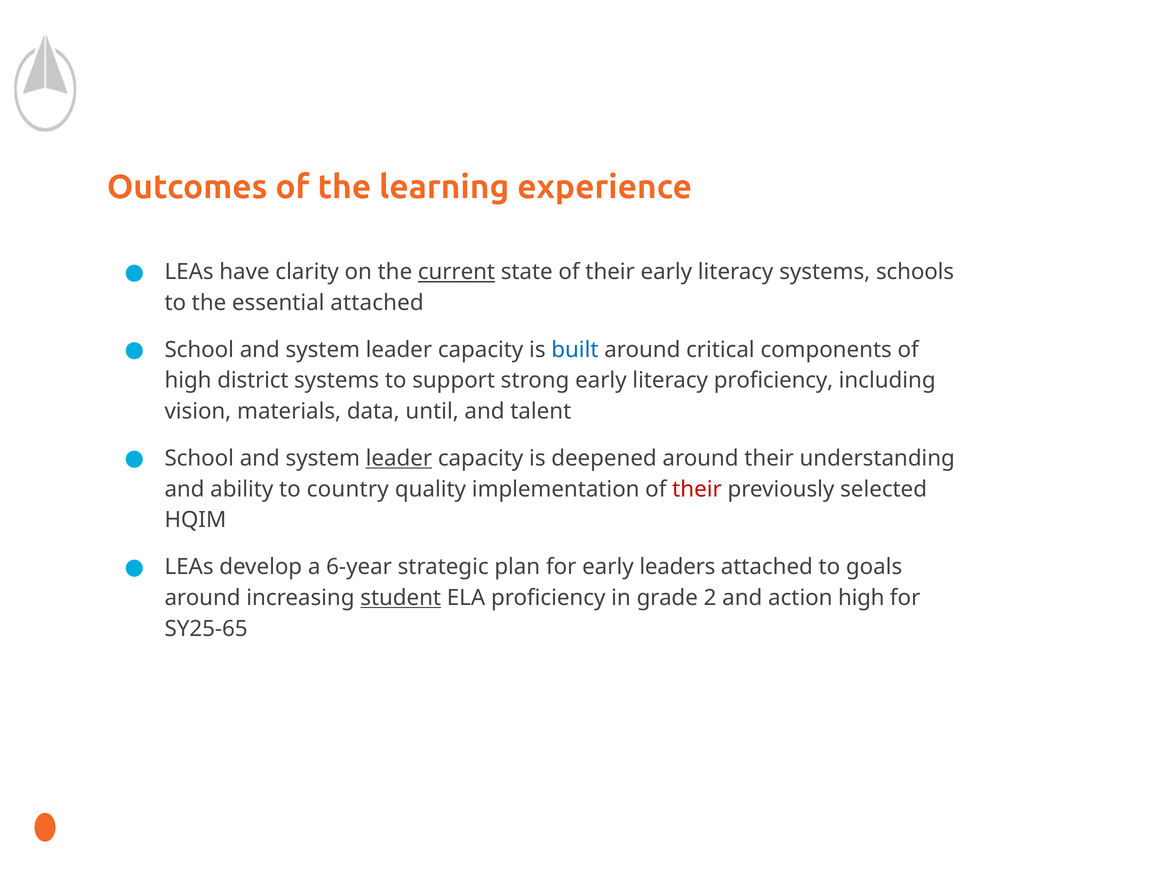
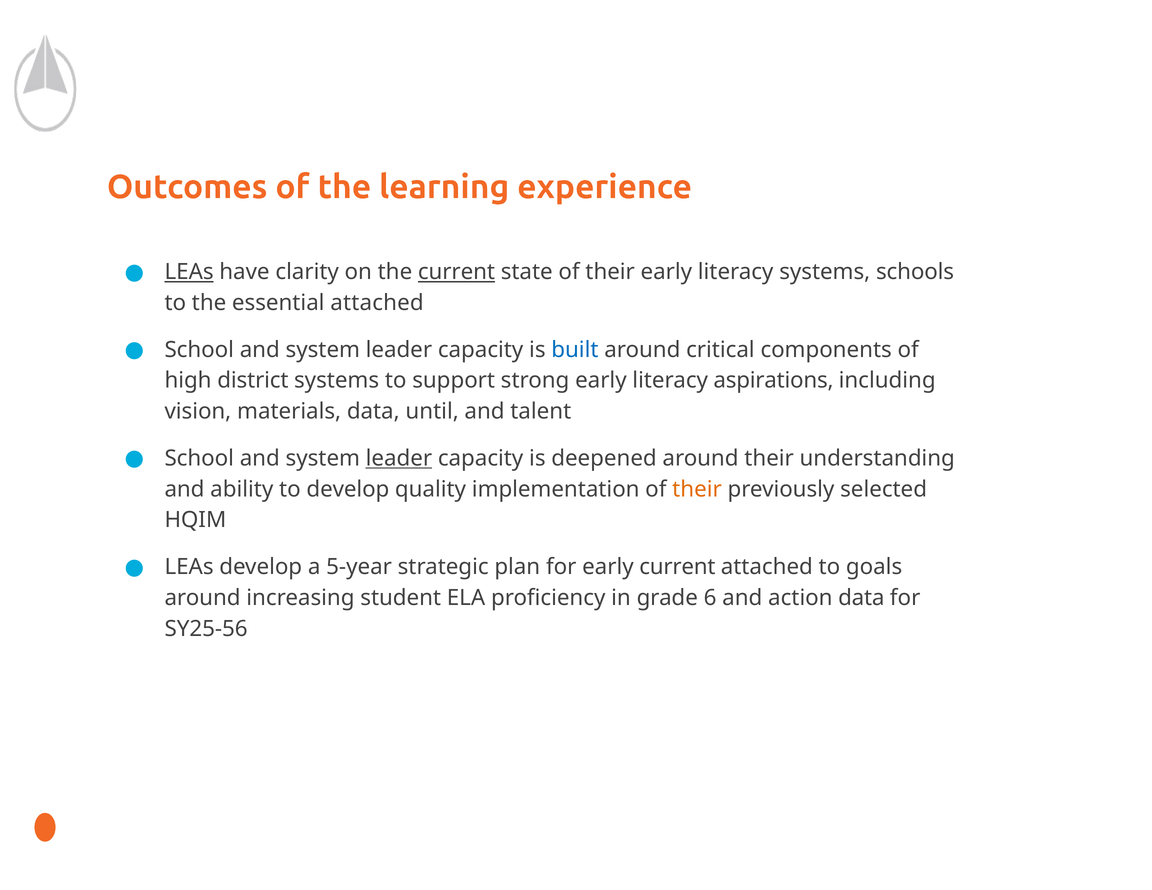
LEAs at (189, 272) underline: none -> present
literacy proficiency: proficiency -> aspirations
to country: country -> develop
their at (697, 489) colour: red -> orange
6-year: 6-year -> 5-year
early leaders: leaders -> current
student underline: present -> none
2: 2 -> 6
action high: high -> data
SY25-65: SY25-65 -> SY25-56
